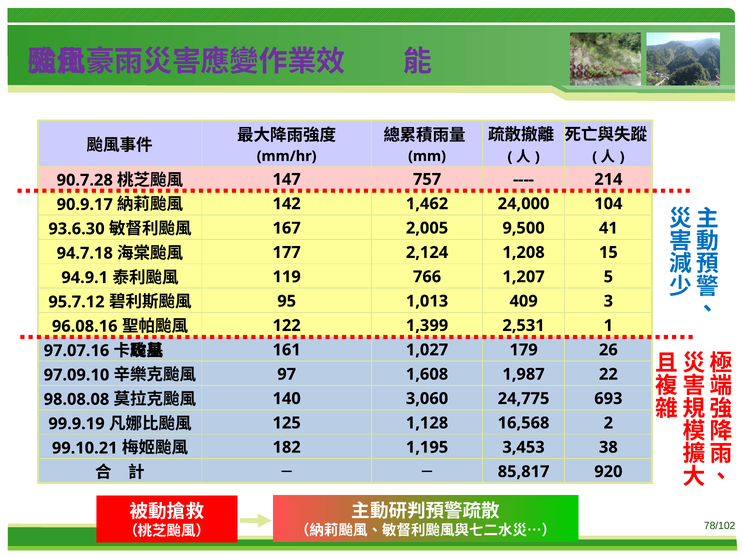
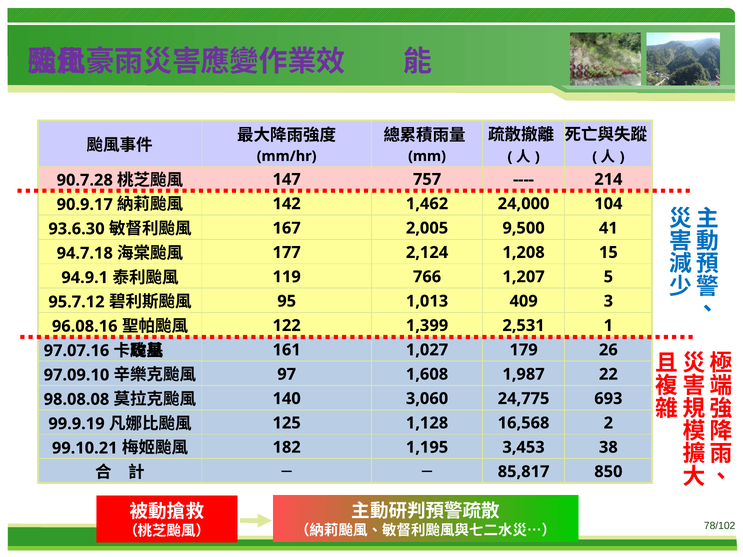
920: 920 -> 850
